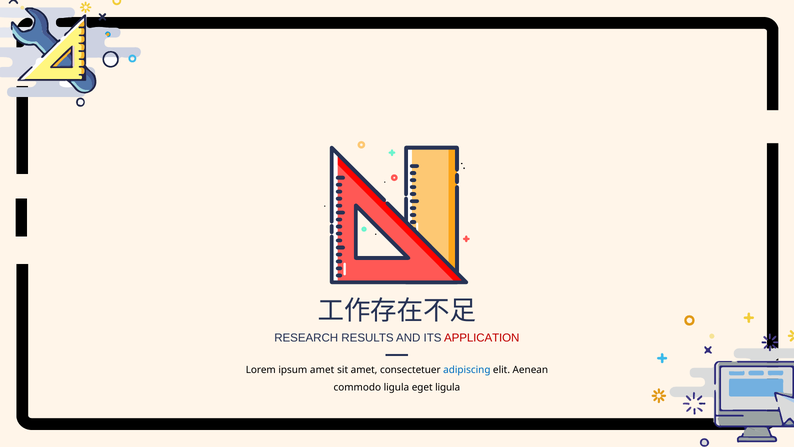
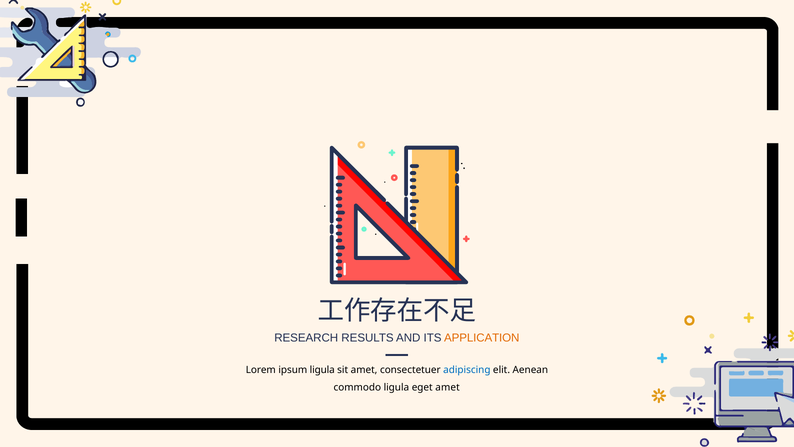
APPLICATION colour: red -> orange
ipsum amet: amet -> ligula
eget ligula: ligula -> amet
